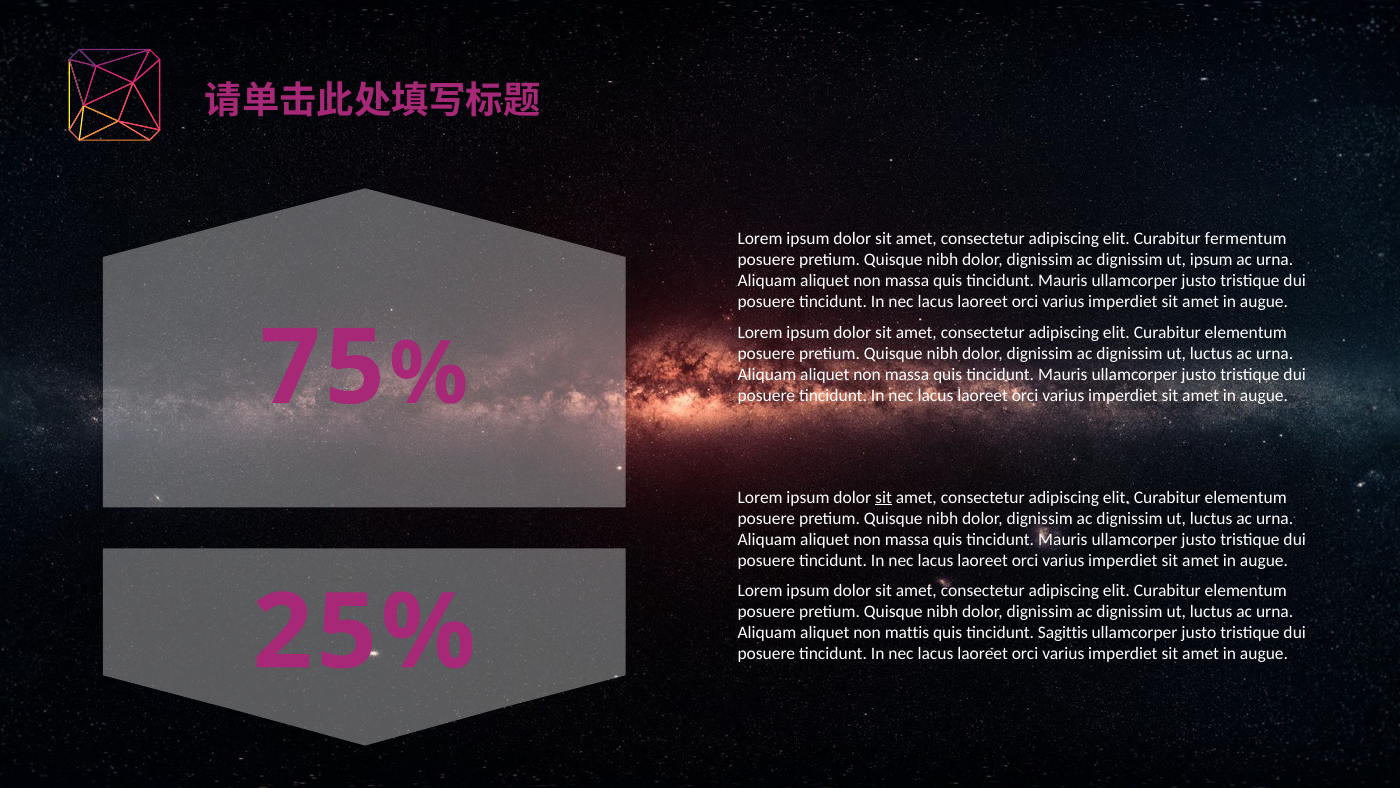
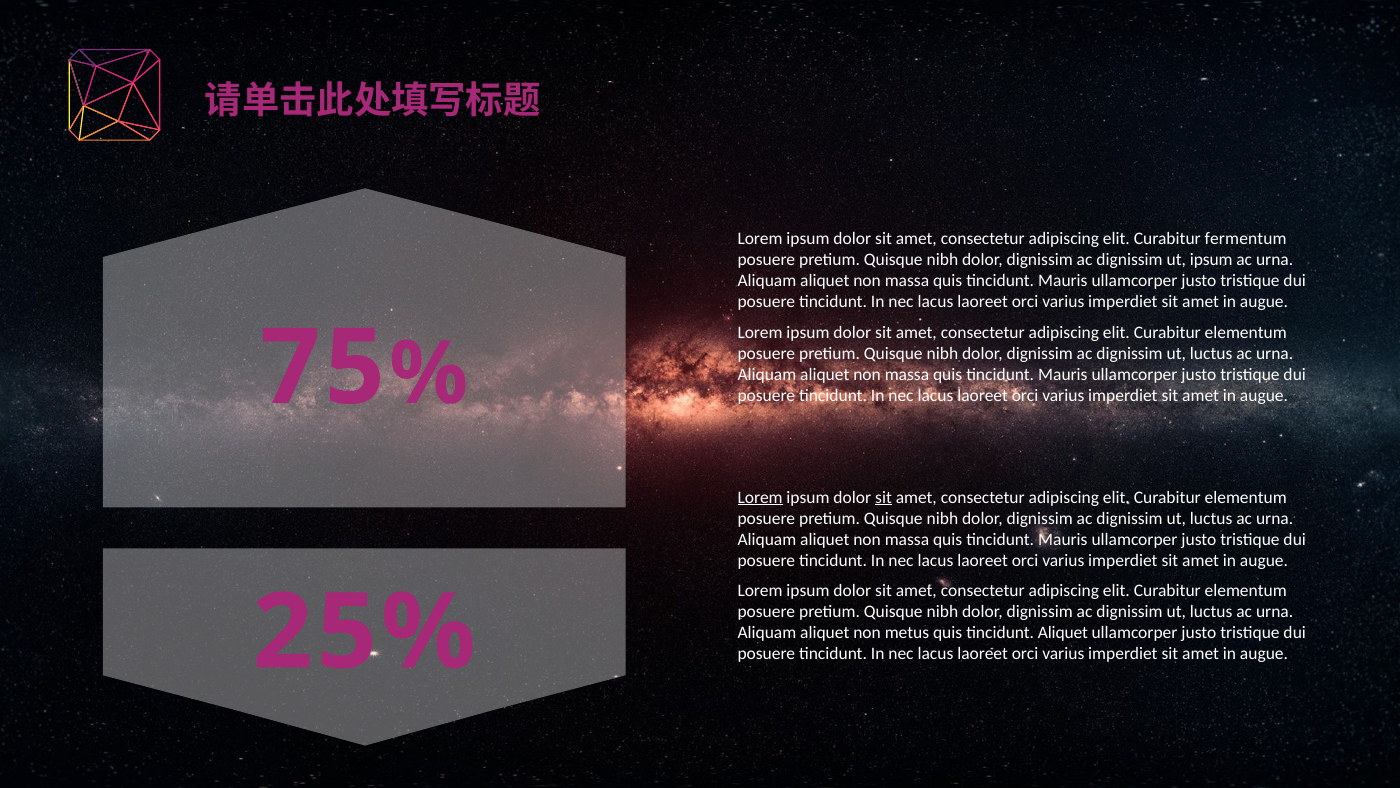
Lorem at (760, 497) underline: none -> present
mattis: mattis -> metus
tincidunt Sagittis: Sagittis -> Aliquet
